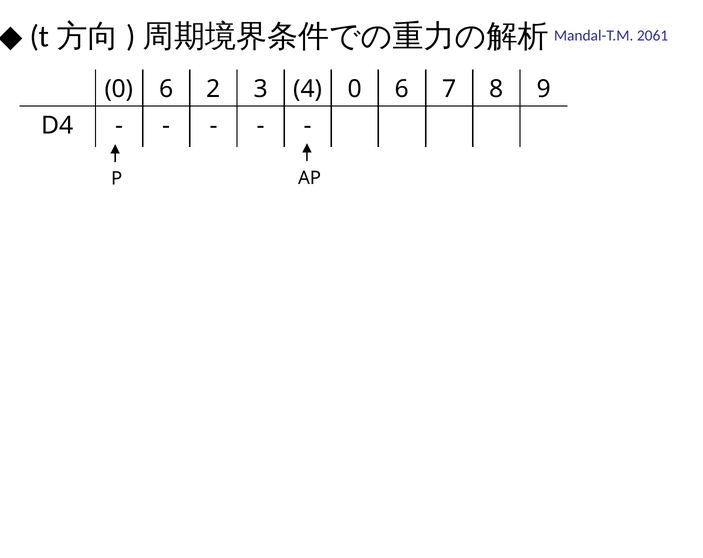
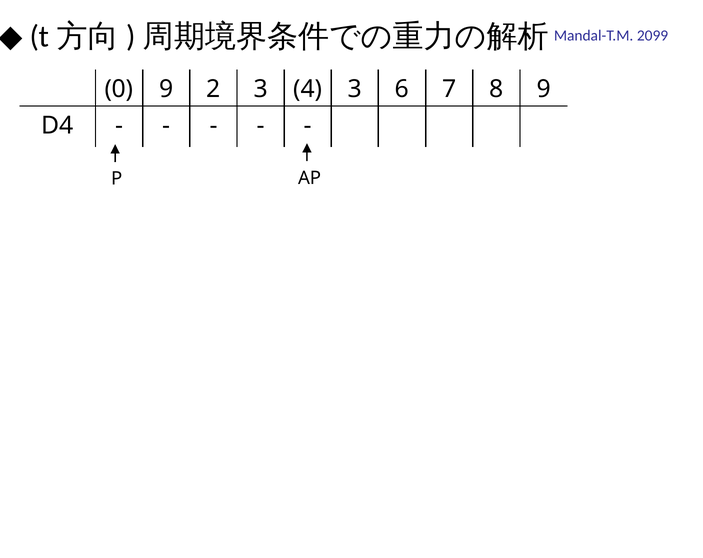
2061: 2061 -> 2099
6 at (166, 89): 6 -> 9
4 0: 0 -> 3
